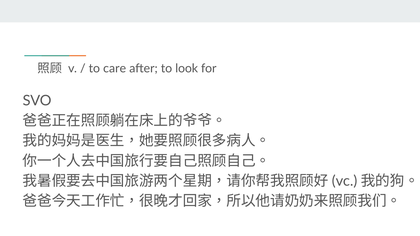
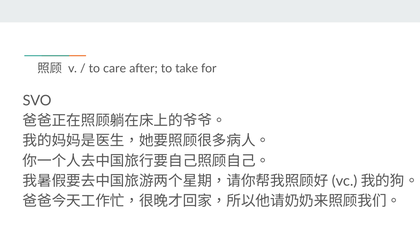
look: look -> take
